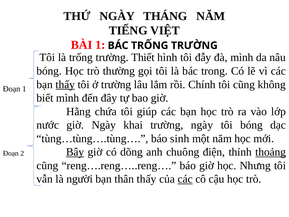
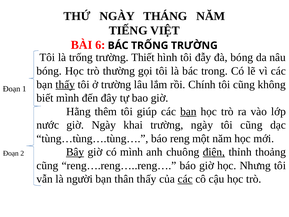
BÀI 1: 1 -> 6
đà mình: mình -> bóng
chứa: chứa -> thêm
bạn at (188, 111) underline: none -> present
bóng at (252, 125): bóng -> cũng
sinh: sinh -> reng
có dõng: dõng -> mình
điện underline: none -> present
thoảng underline: present -> none
